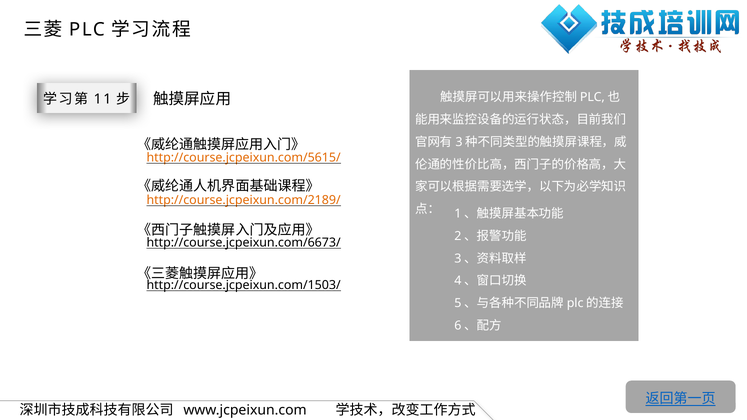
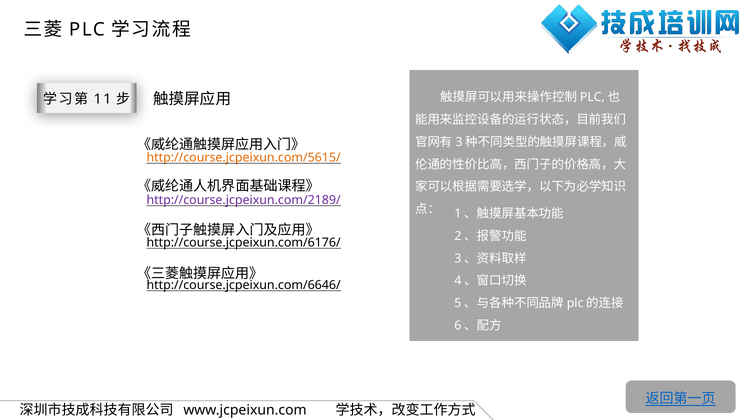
http://course.jcpeixun.com/2189/ colour: orange -> purple
http://course.jcpeixun.com/6673/: http://course.jcpeixun.com/6673/ -> http://course.jcpeixun.com/6176/
http://course.jcpeixun.com/1503/: http://course.jcpeixun.com/1503/ -> http://course.jcpeixun.com/6646/
